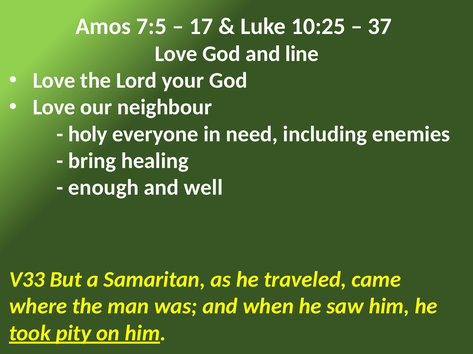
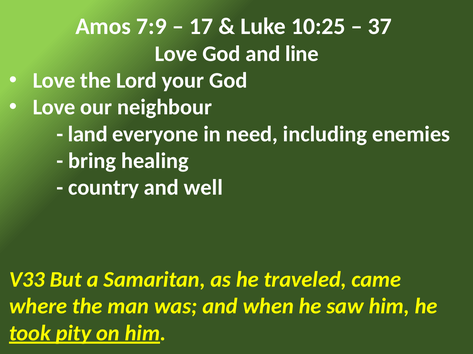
7:5: 7:5 -> 7:9
holy: holy -> land
enough: enough -> country
